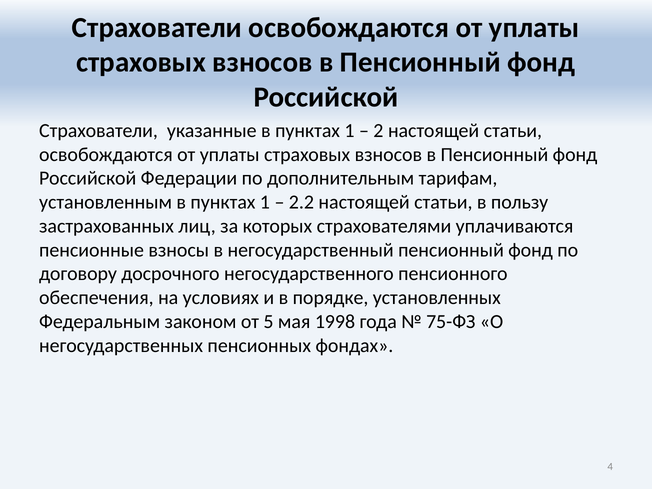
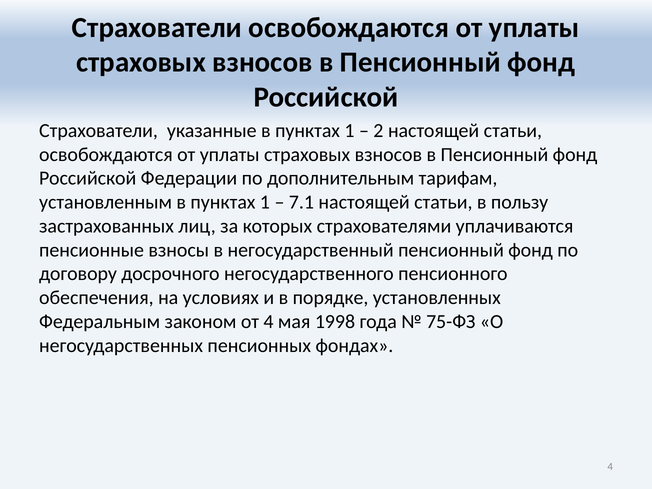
2.2: 2.2 -> 7.1
от 5: 5 -> 4
